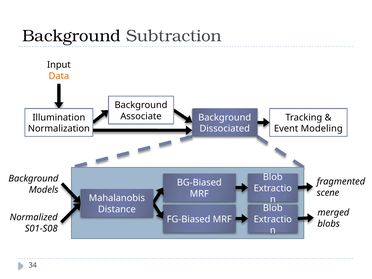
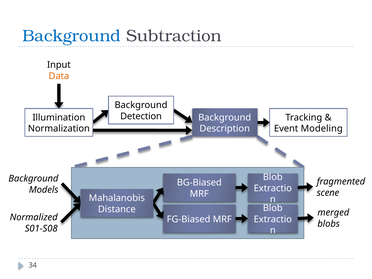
Background at (72, 36) colour: black -> blue
Associate: Associate -> Detection
Dissociated: Dissociated -> Description
